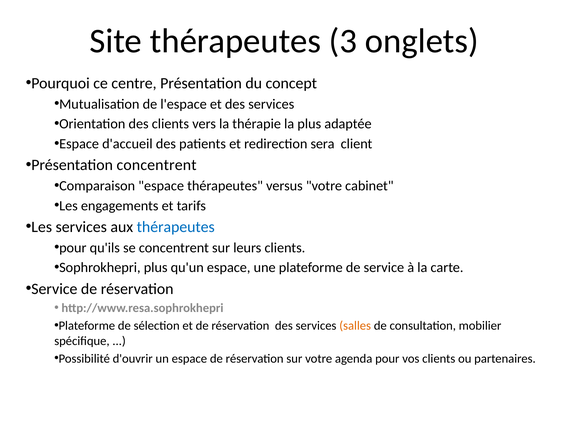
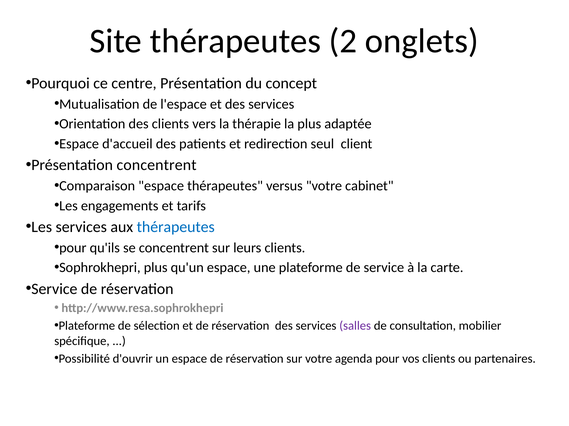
3: 3 -> 2
sera: sera -> seul
salles colour: orange -> purple
